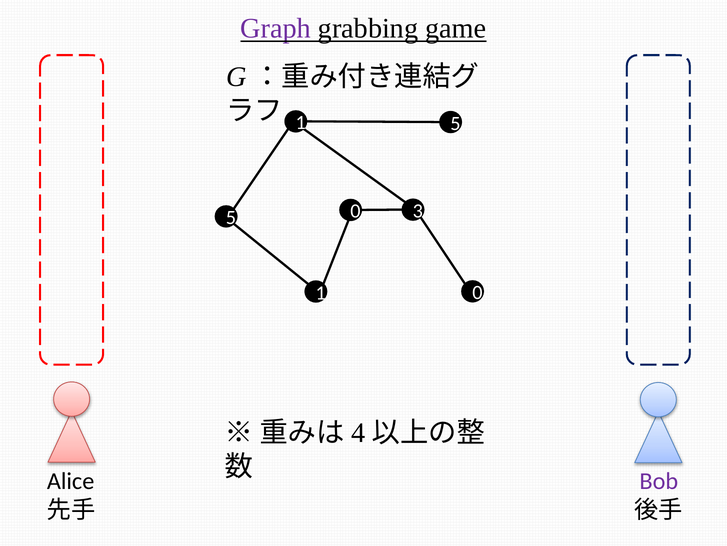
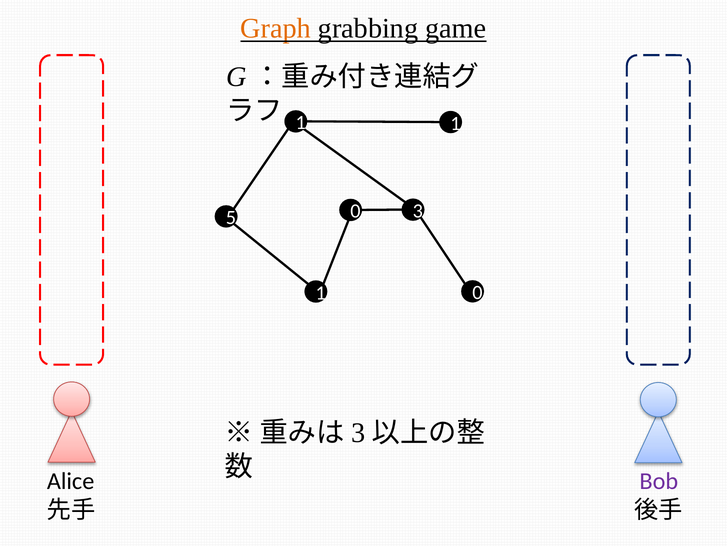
Graph colour: purple -> orange
5 at (455, 123): 5 -> 1
4 at (358, 433): 4 -> 3
